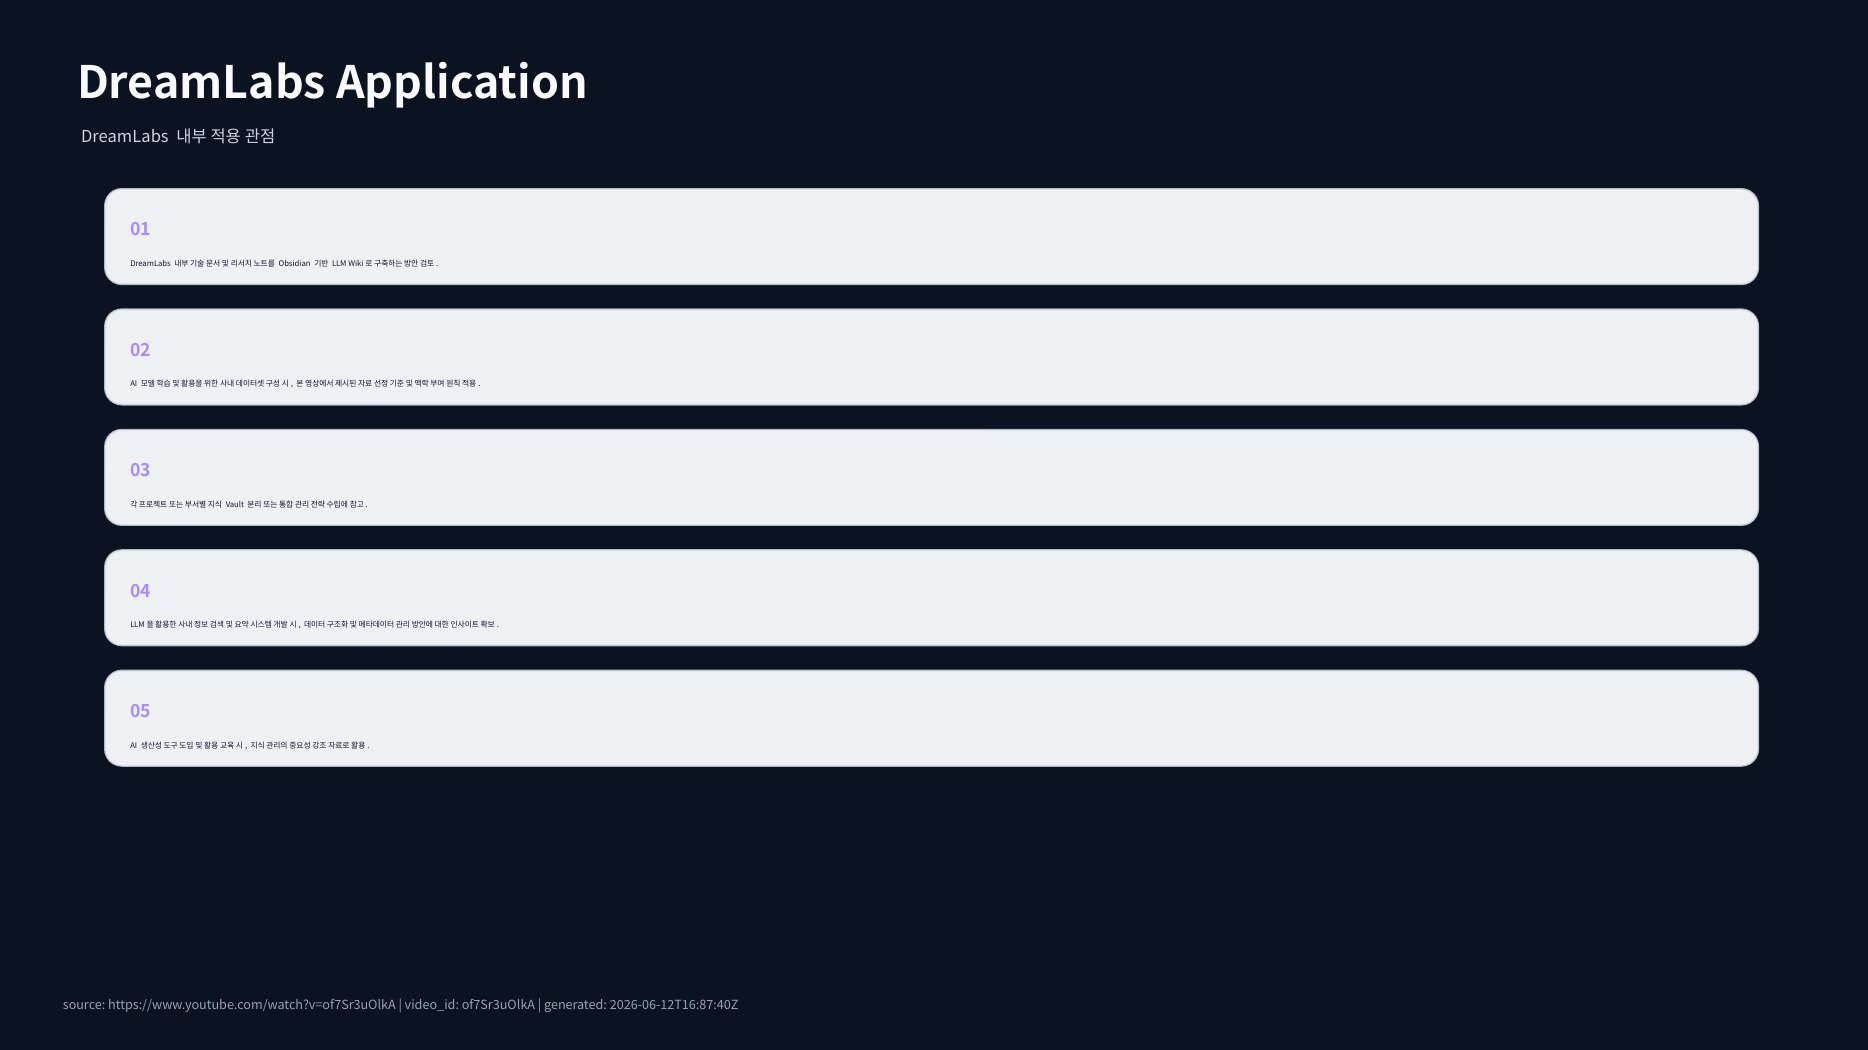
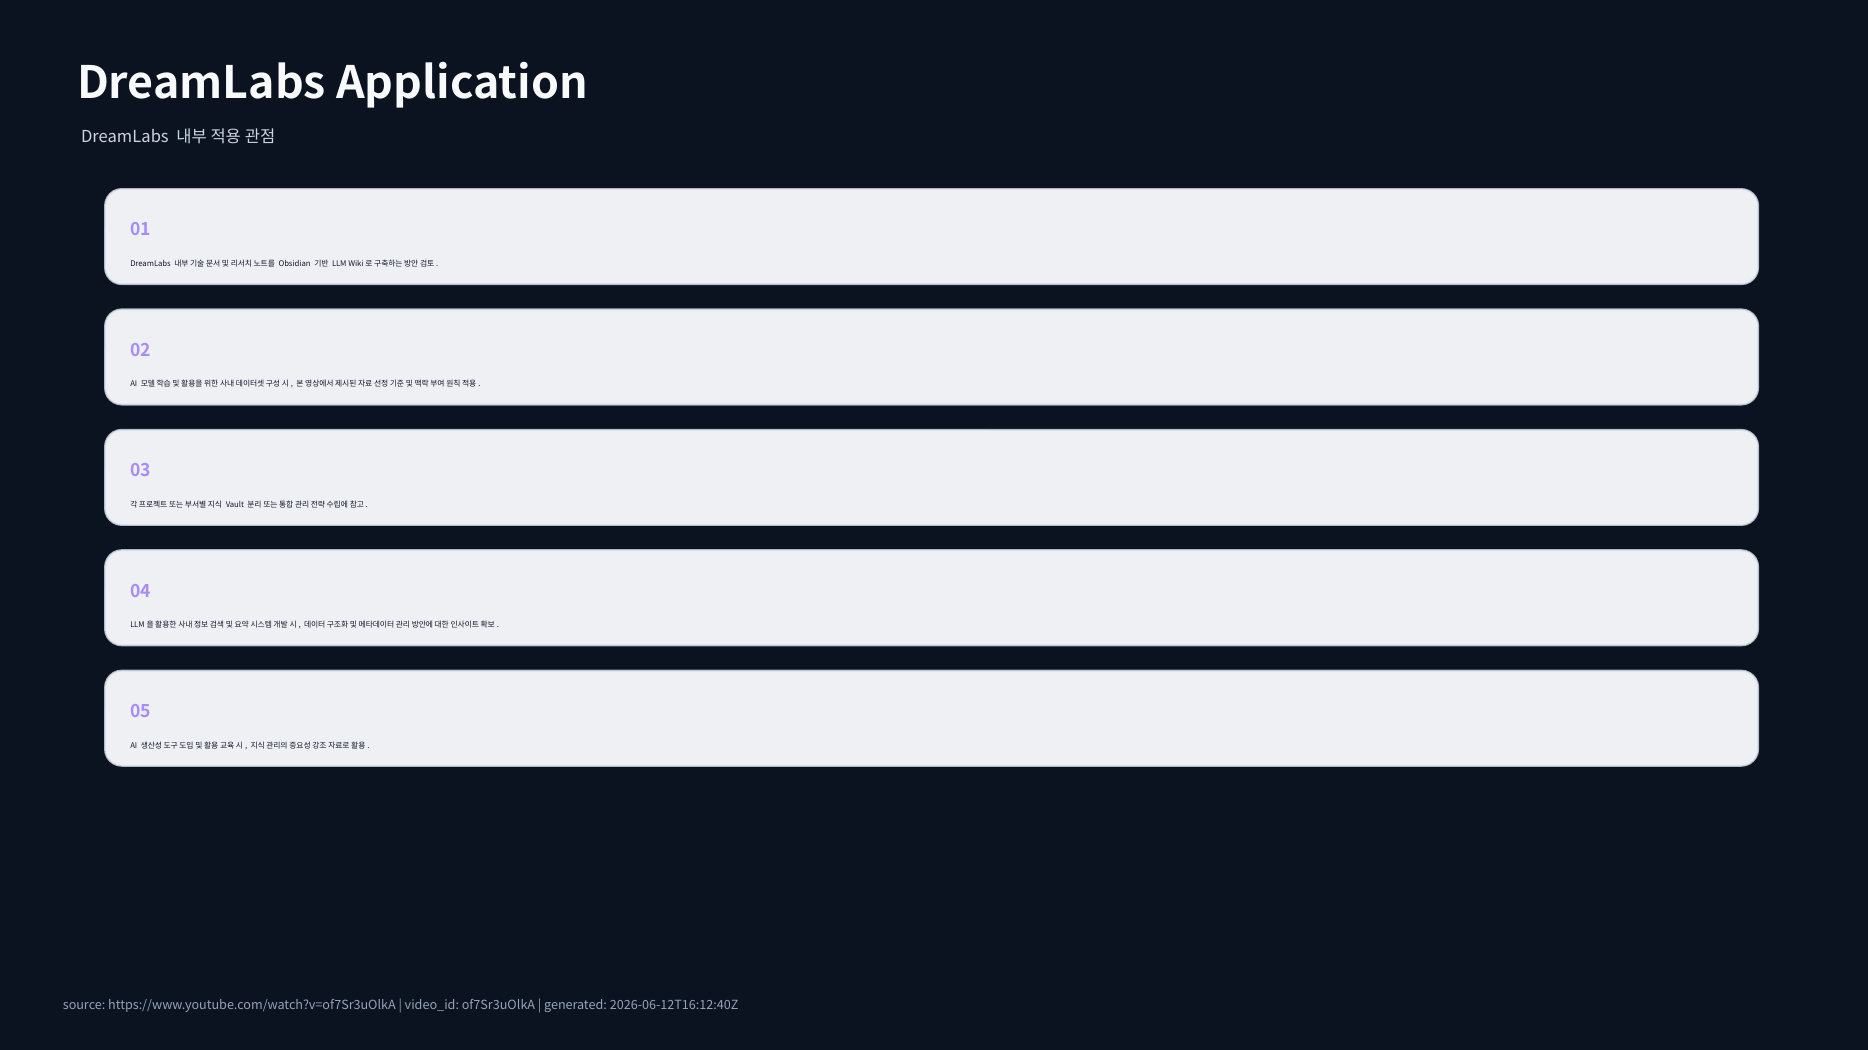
2026-06-12T16:87:40Z: 2026-06-12T16:87:40Z -> 2026-06-12T16:12:40Z
